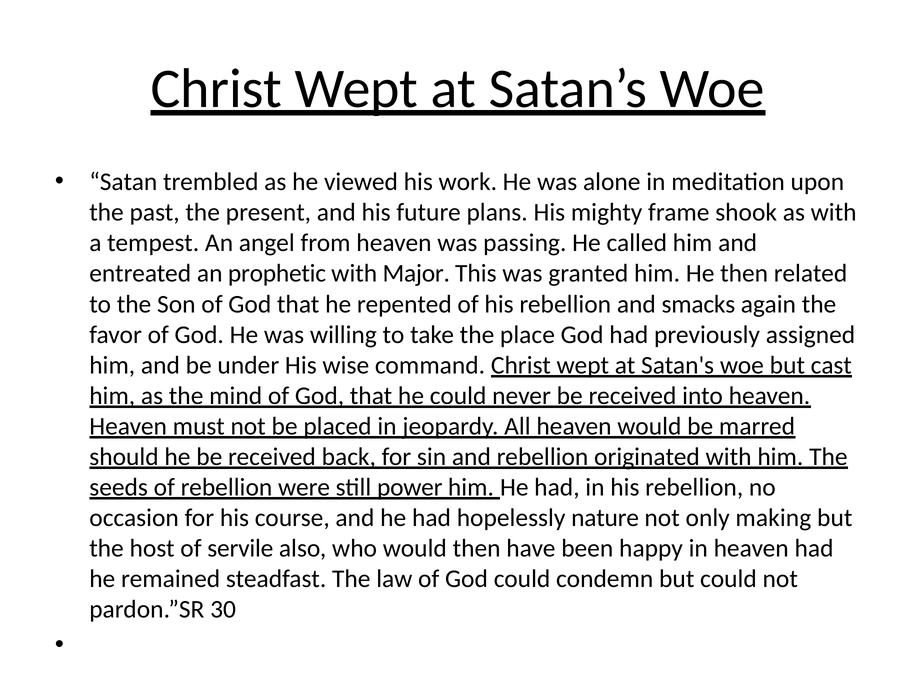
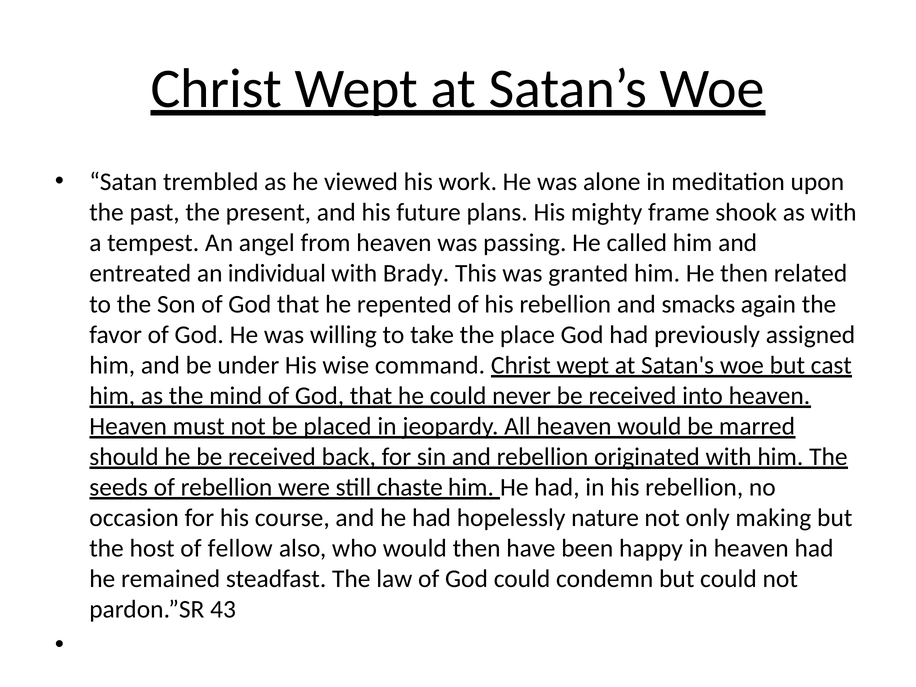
prophetic: prophetic -> individual
Major: Major -> Brady
power: power -> chaste
servile: servile -> fellow
30: 30 -> 43
